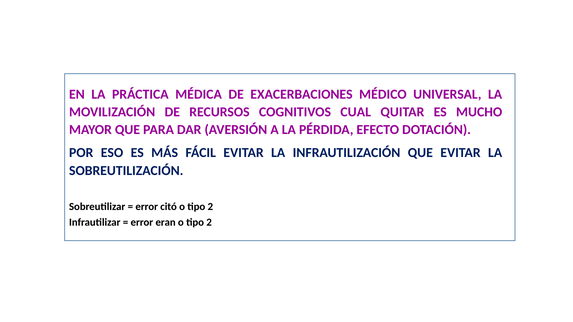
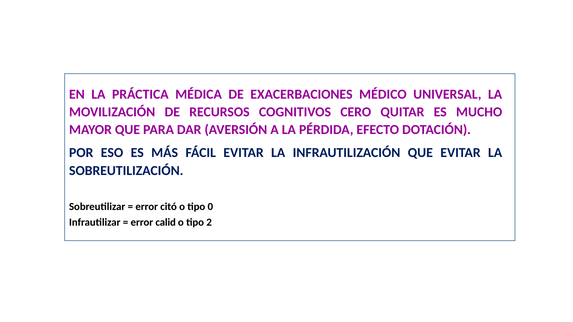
CUAL: CUAL -> CERO
2 at (210, 207): 2 -> 0
eran: eran -> calid
